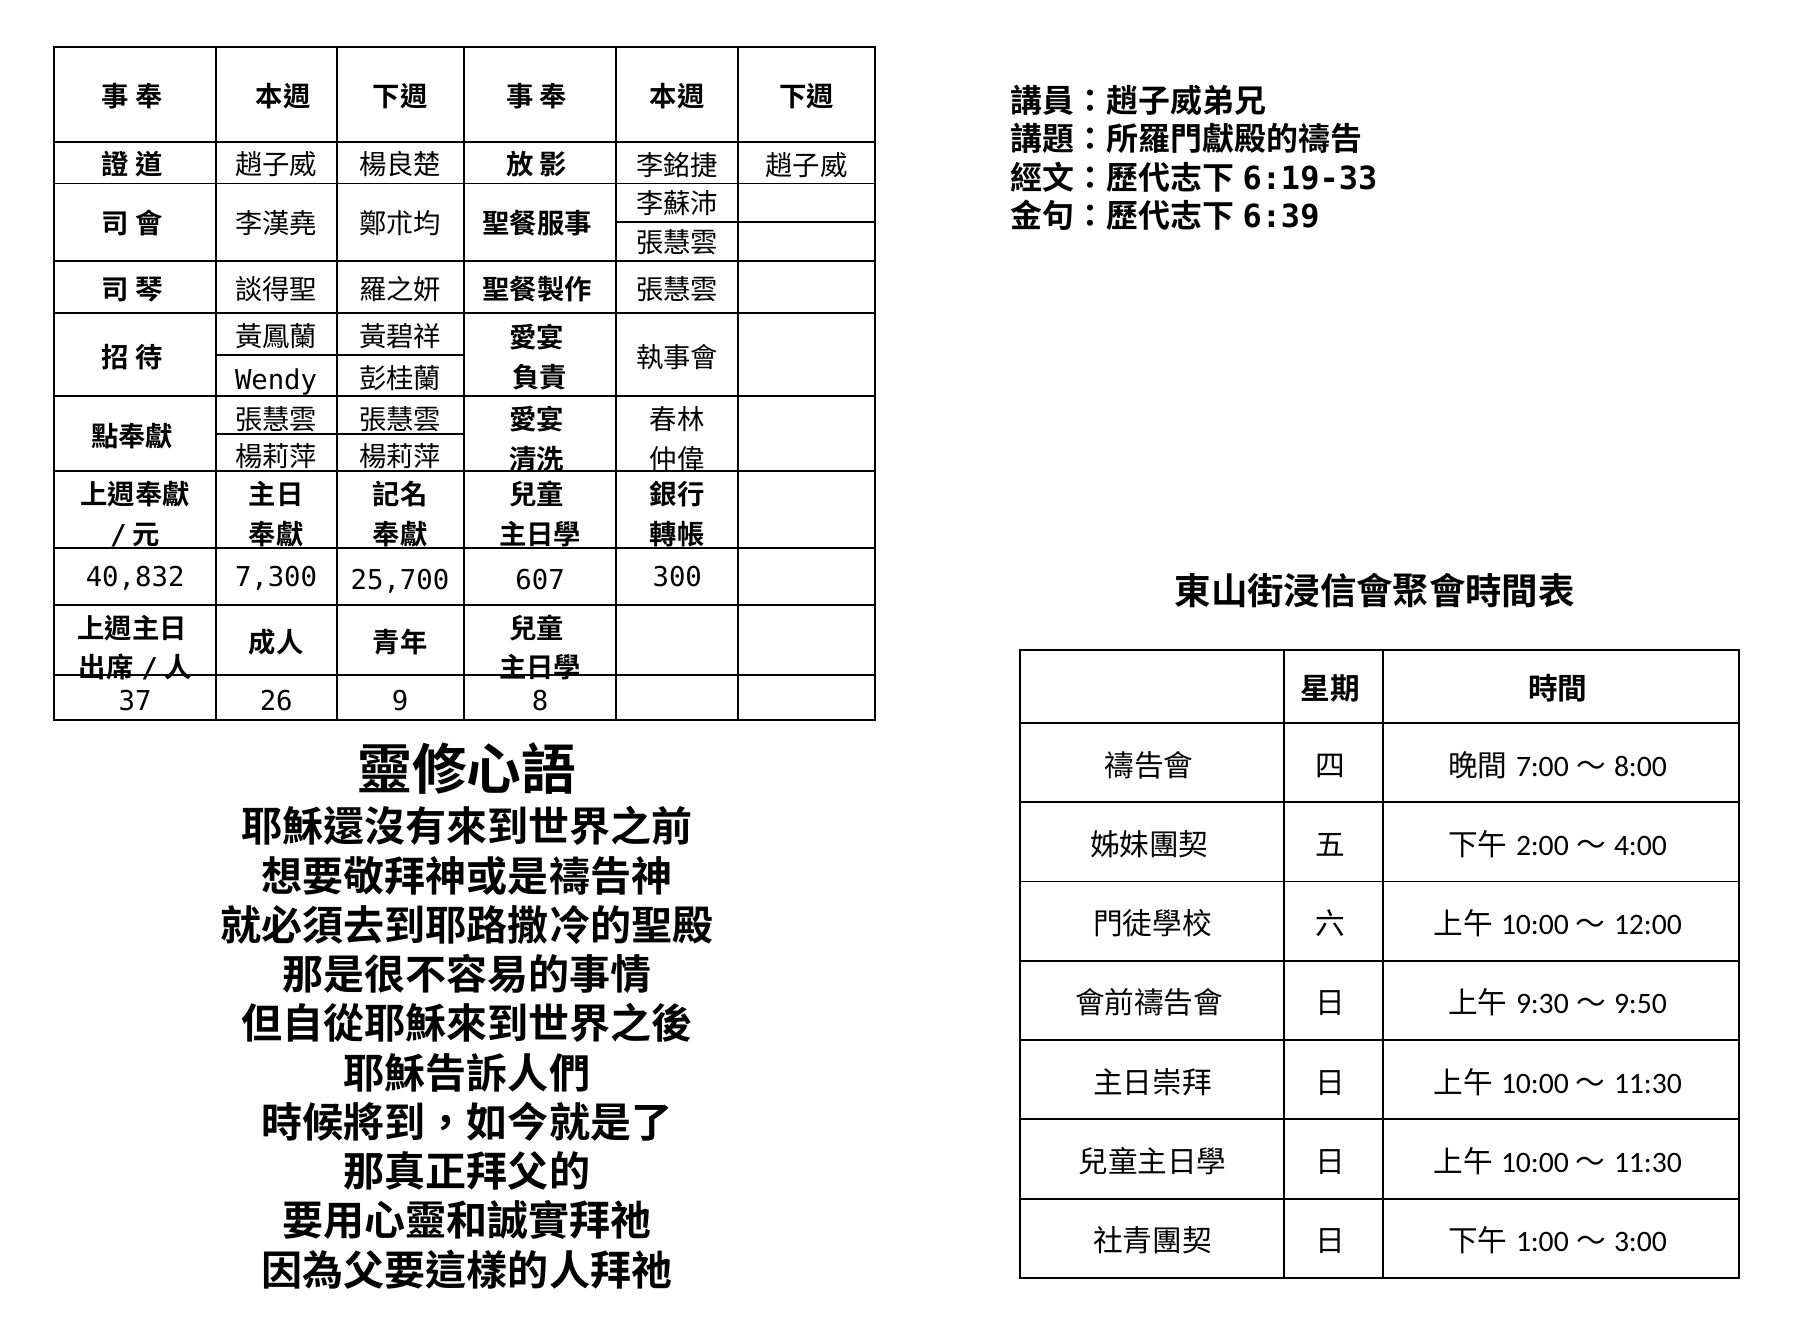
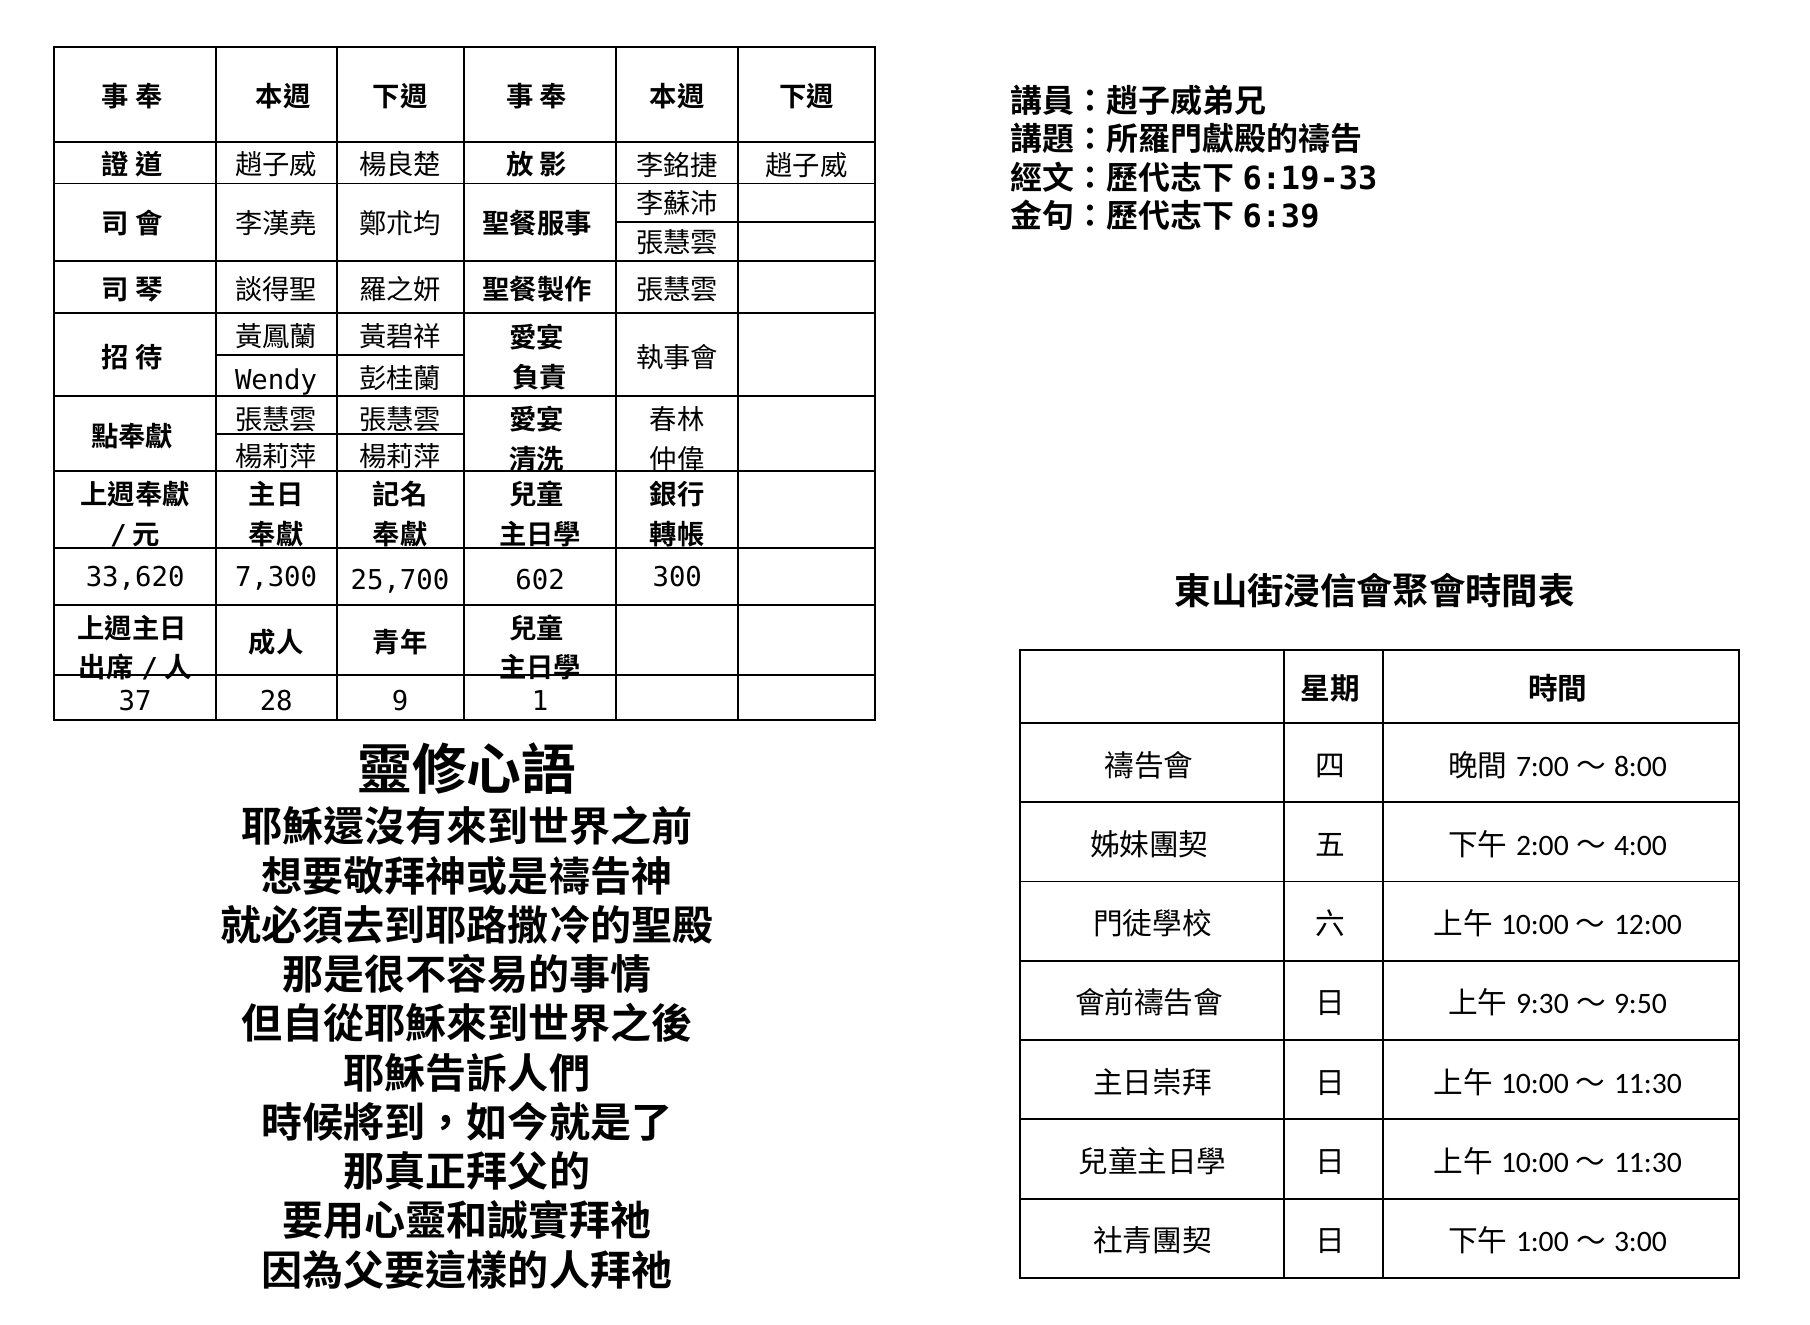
40,832: 40,832 -> 33,620
607: 607 -> 602
26: 26 -> 28
8: 8 -> 1
